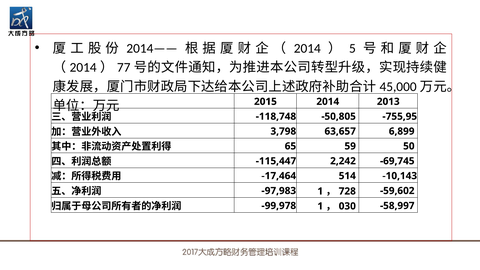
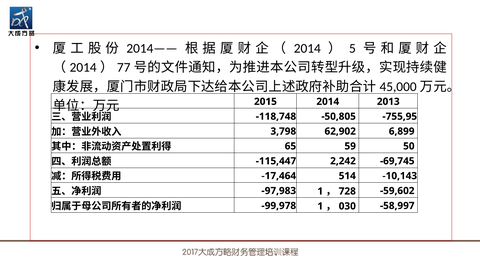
63,657: 63,657 -> 62,902
